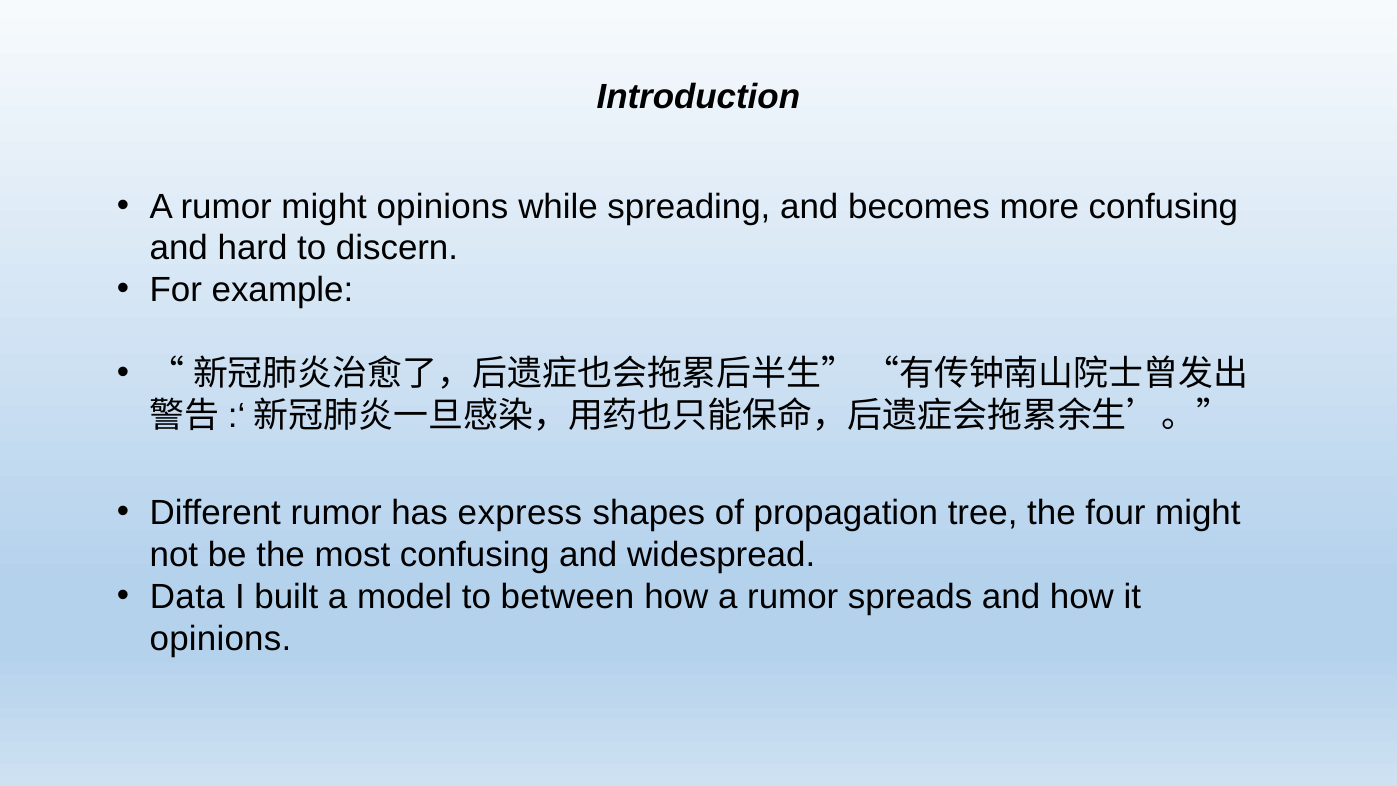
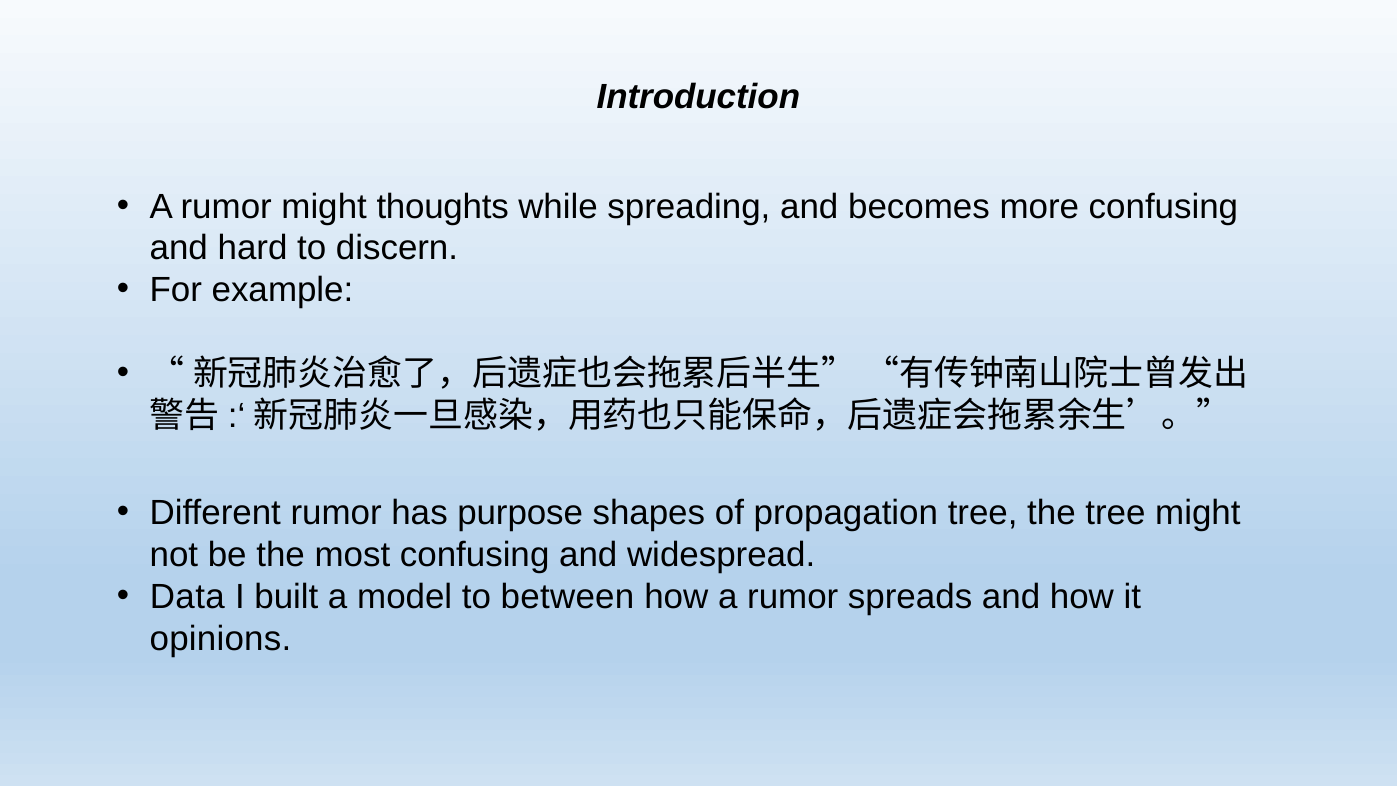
might opinions: opinions -> thoughts
express: express -> purpose
the four: four -> tree
